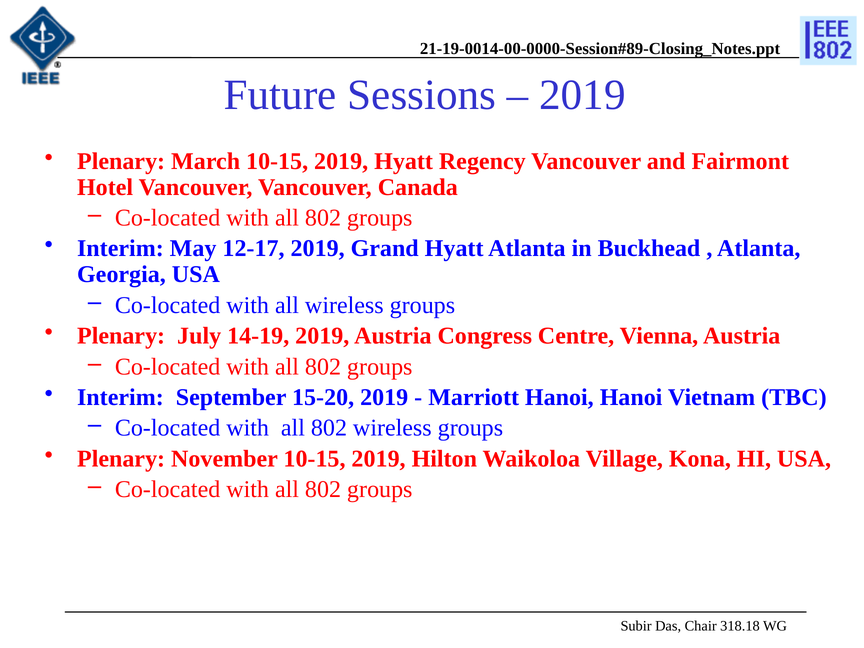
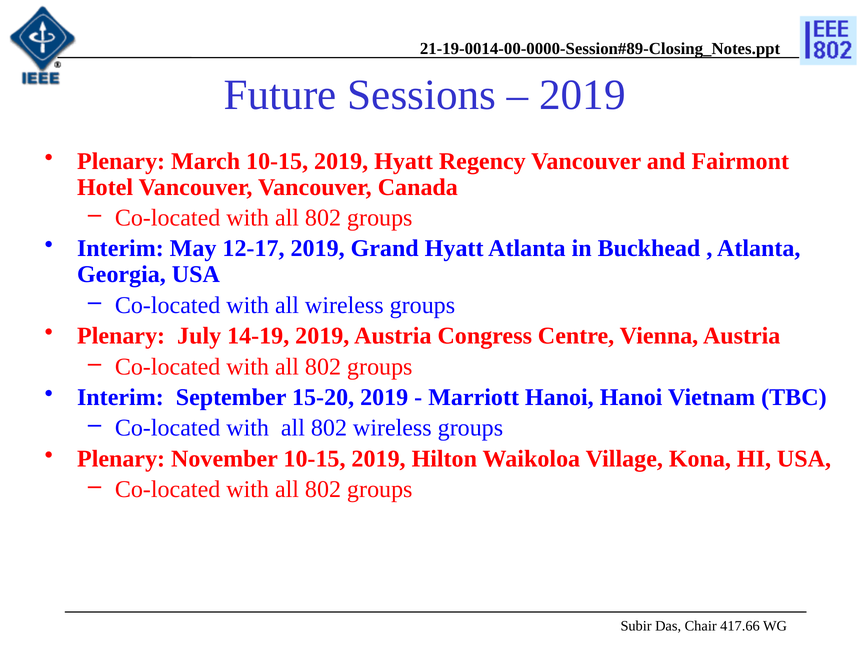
318.18: 318.18 -> 417.66
